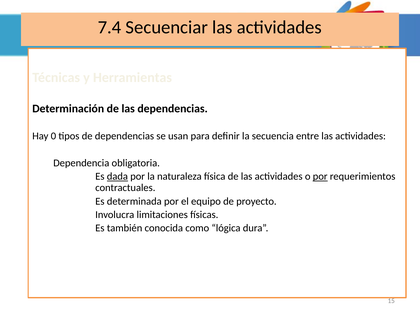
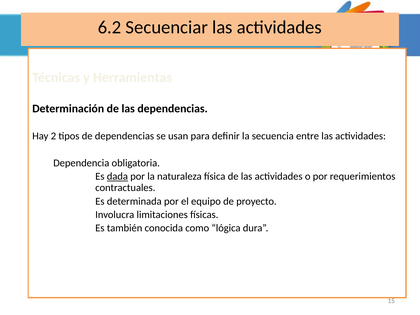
7.4: 7.4 -> 6.2
0: 0 -> 2
por at (320, 176) underline: present -> none
